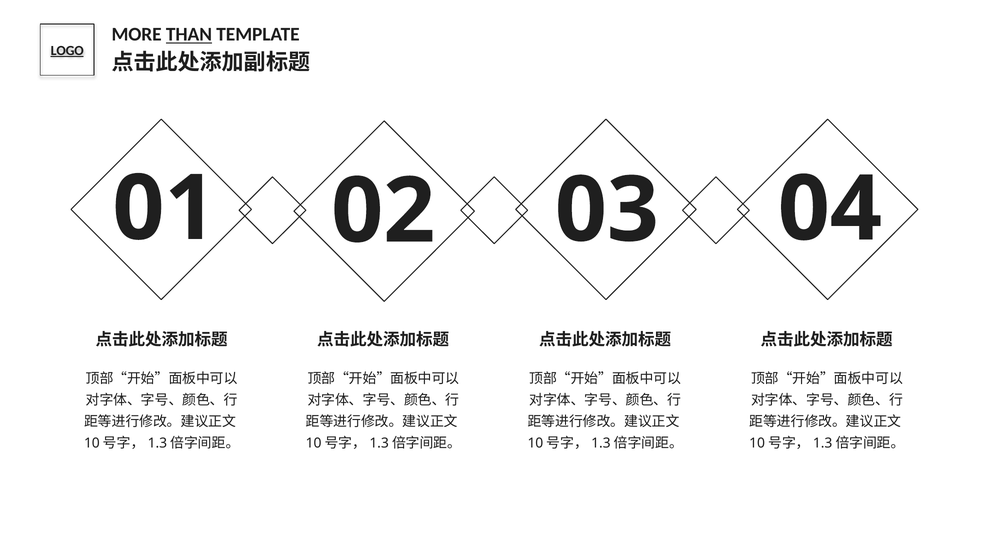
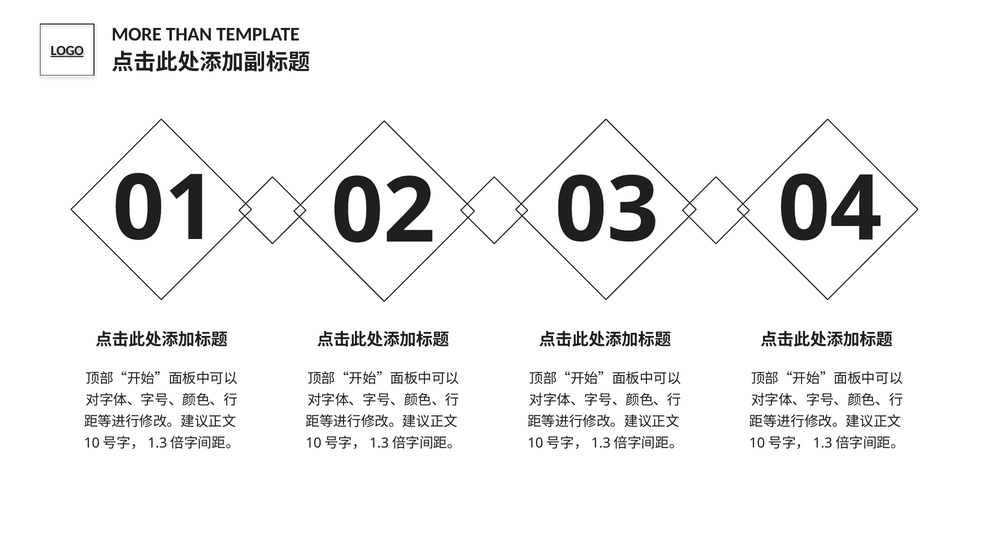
THAN underline: present -> none
